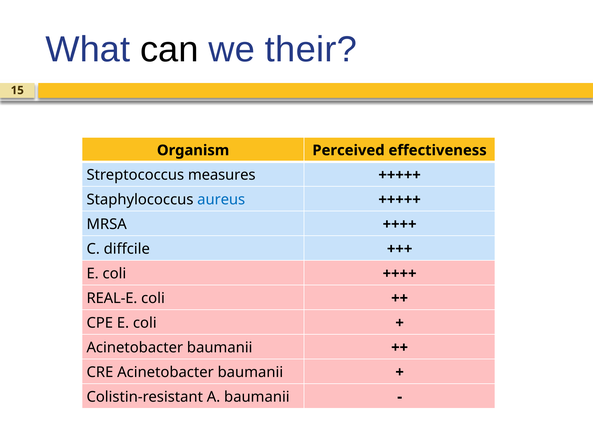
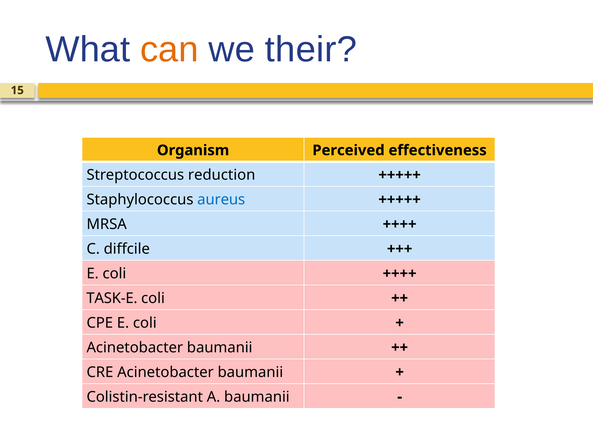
can colour: black -> orange
measures: measures -> reduction
REAL-E: REAL-E -> TASK-E
